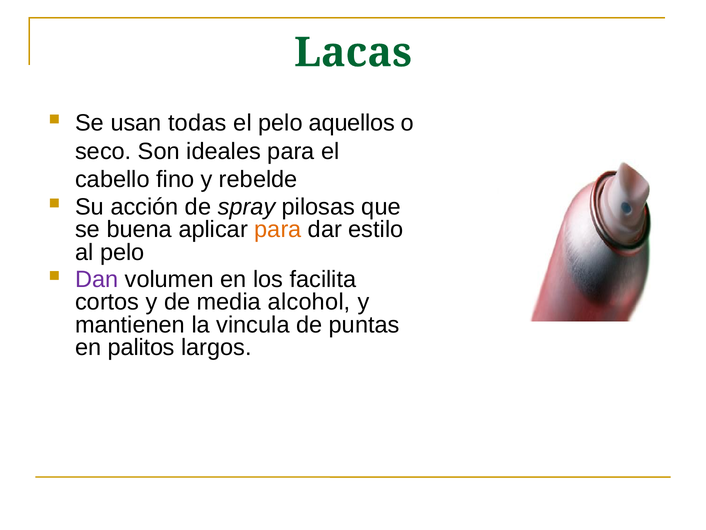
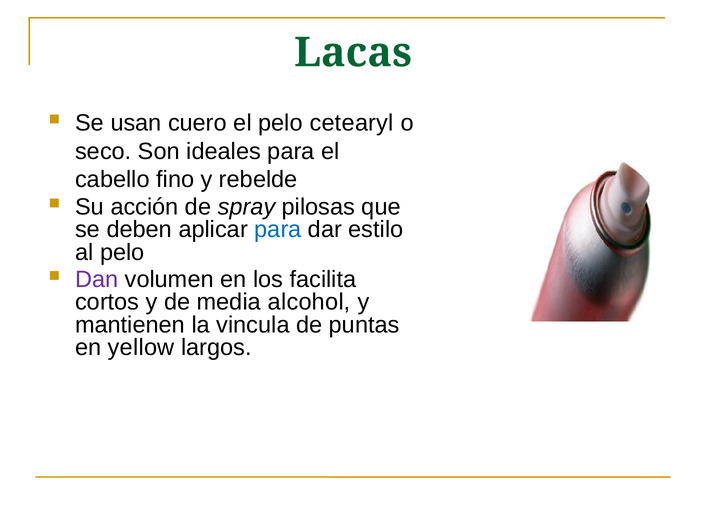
todas: todas -> cuero
aquellos: aquellos -> cetearyl
buena: buena -> deben
para at (278, 229) colour: orange -> blue
palitos: palitos -> yellow
